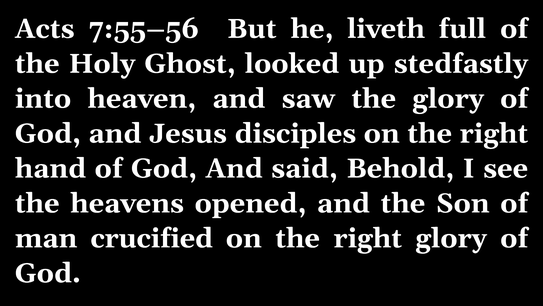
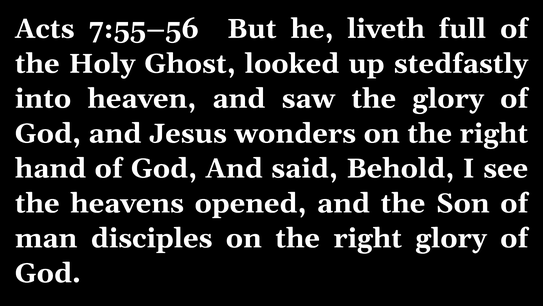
disciples: disciples -> wonders
crucified: crucified -> disciples
